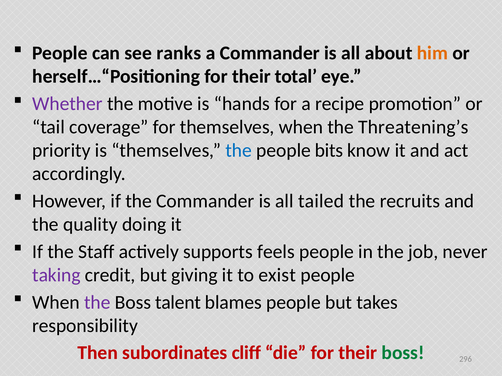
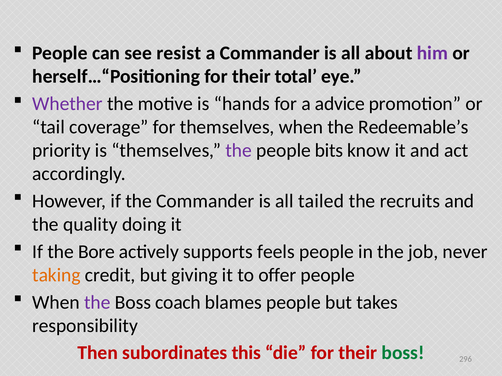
ranks: ranks -> resist
him colour: orange -> purple
recipe: recipe -> advice
Threatening’s: Threatening’s -> Redeemable’s
the at (239, 151) colour: blue -> purple
Staff: Staff -> Bore
taking colour: purple -> orange
exist: exist -> offer
talent: talent -> coach
cliff: cliff -> this
